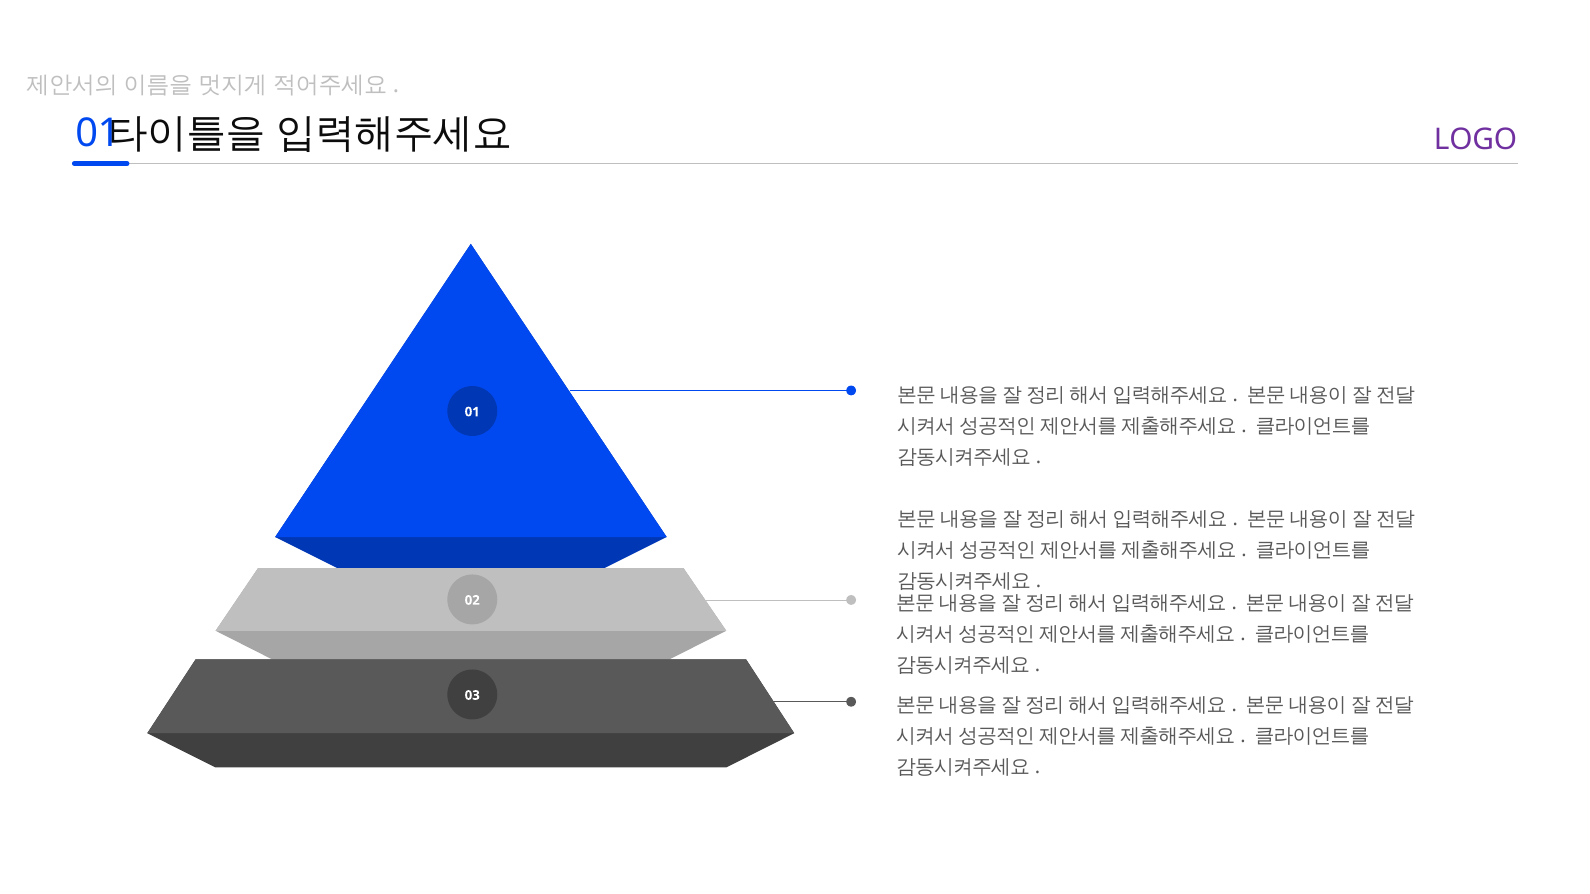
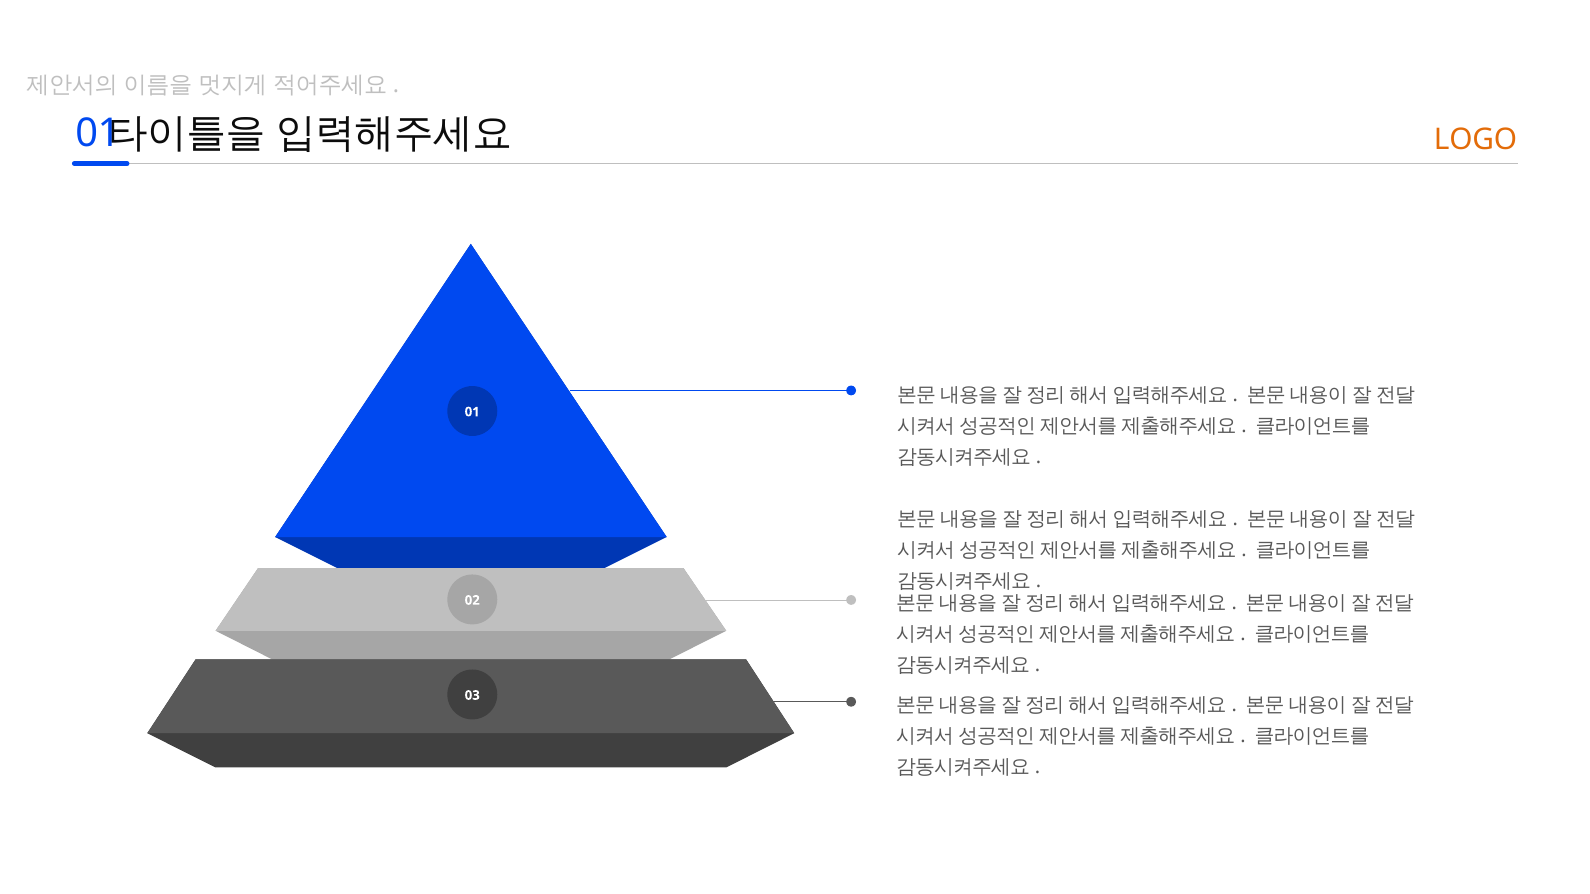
LOGO colour: purple -> orange
